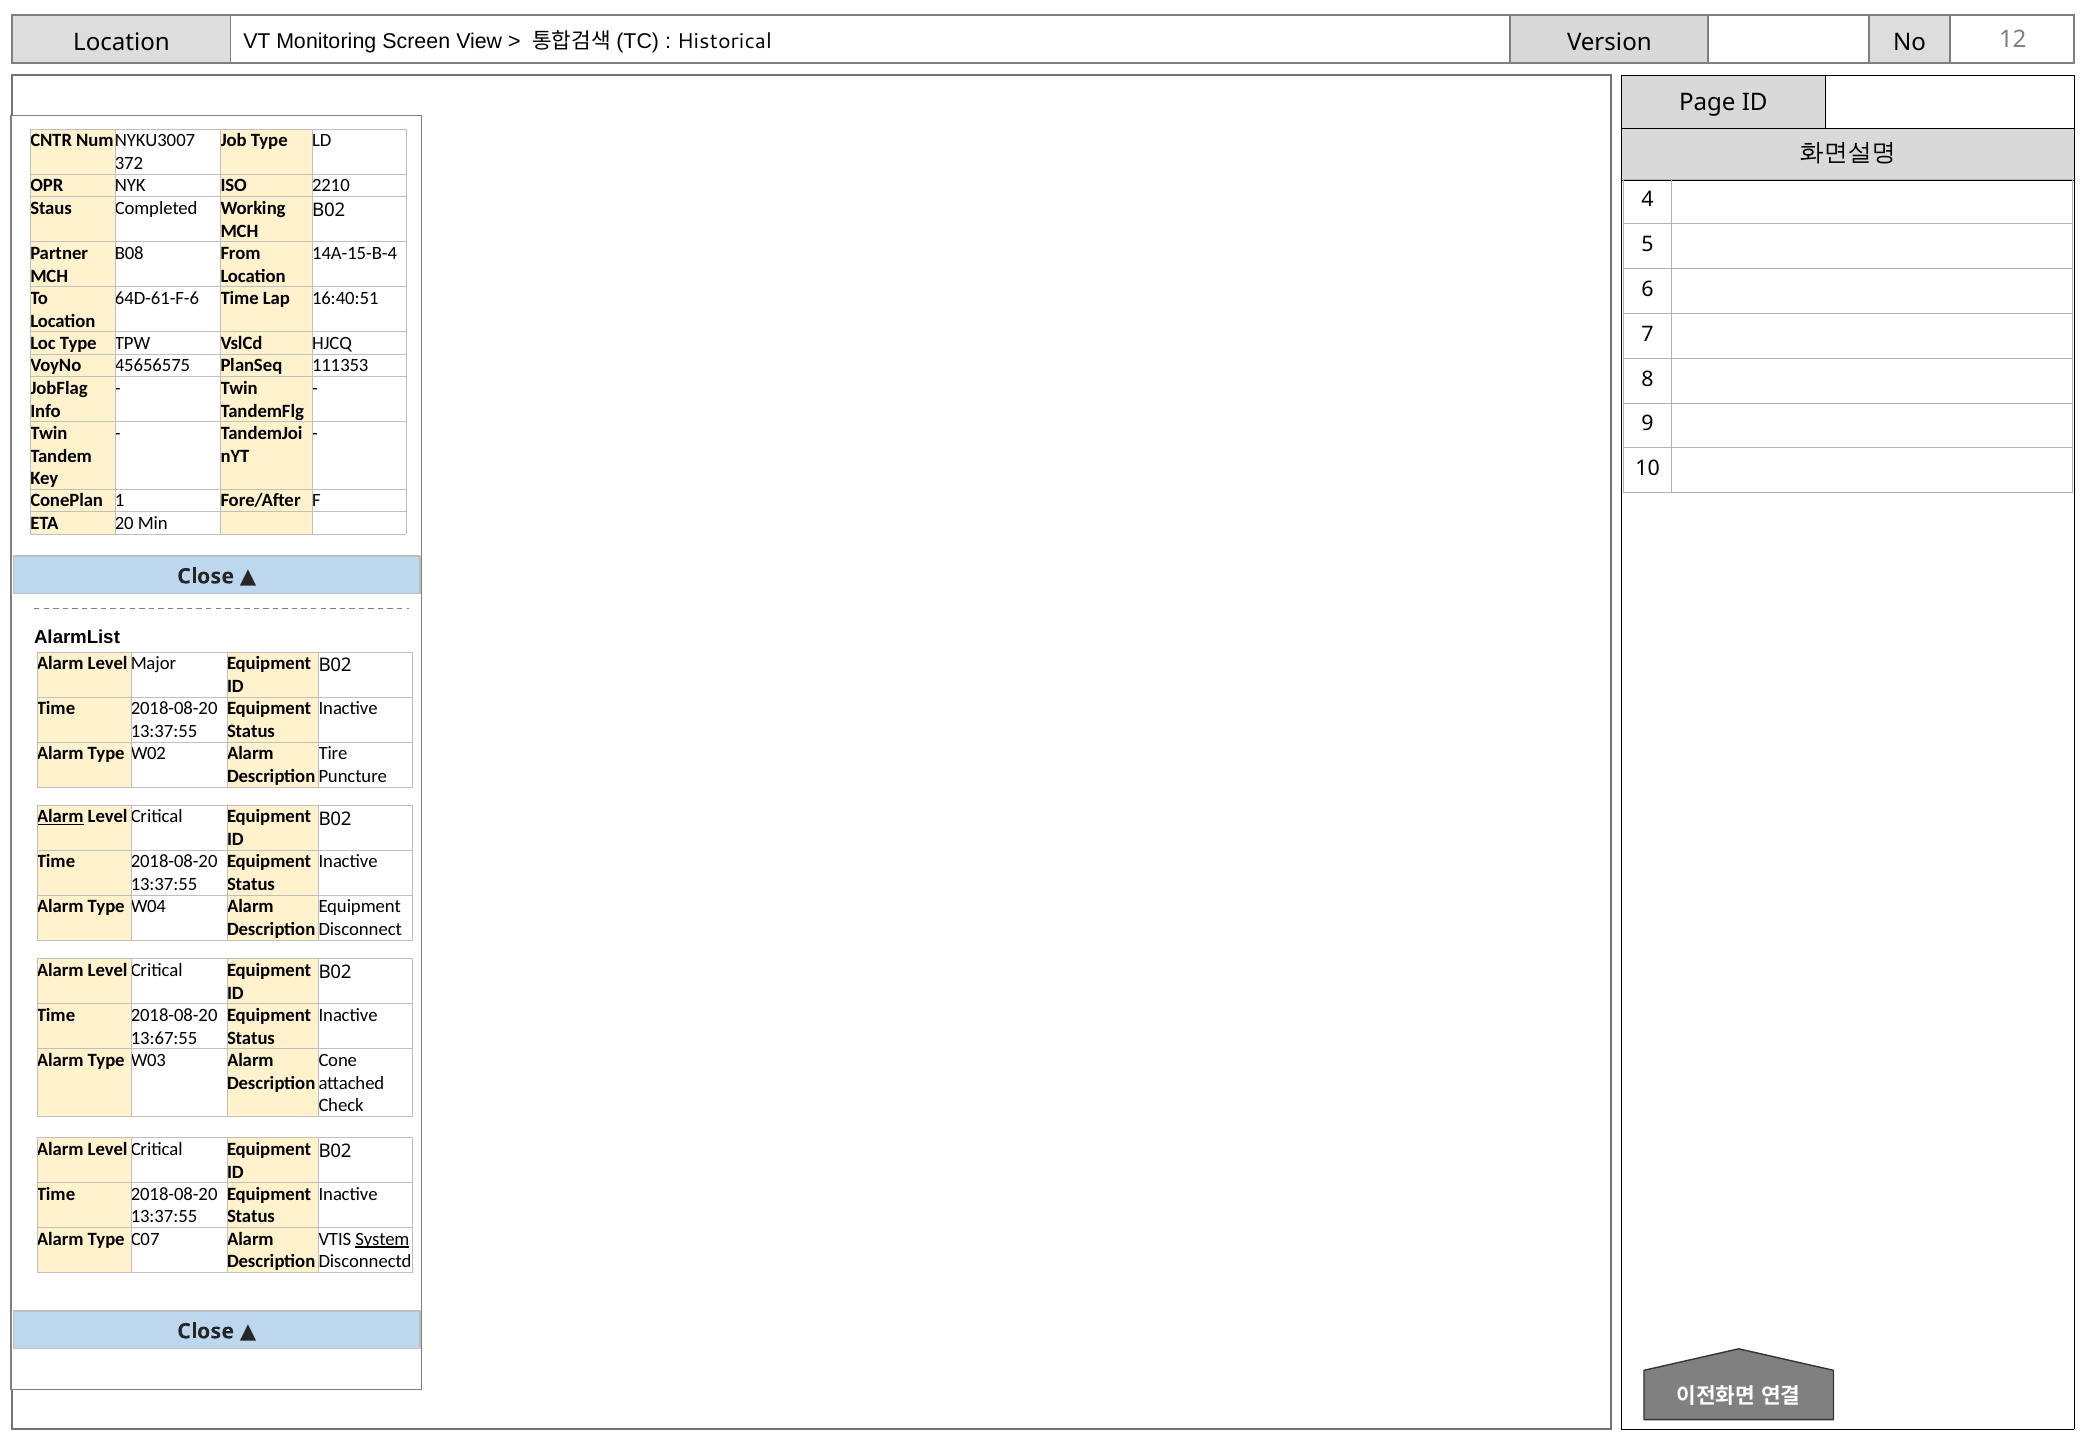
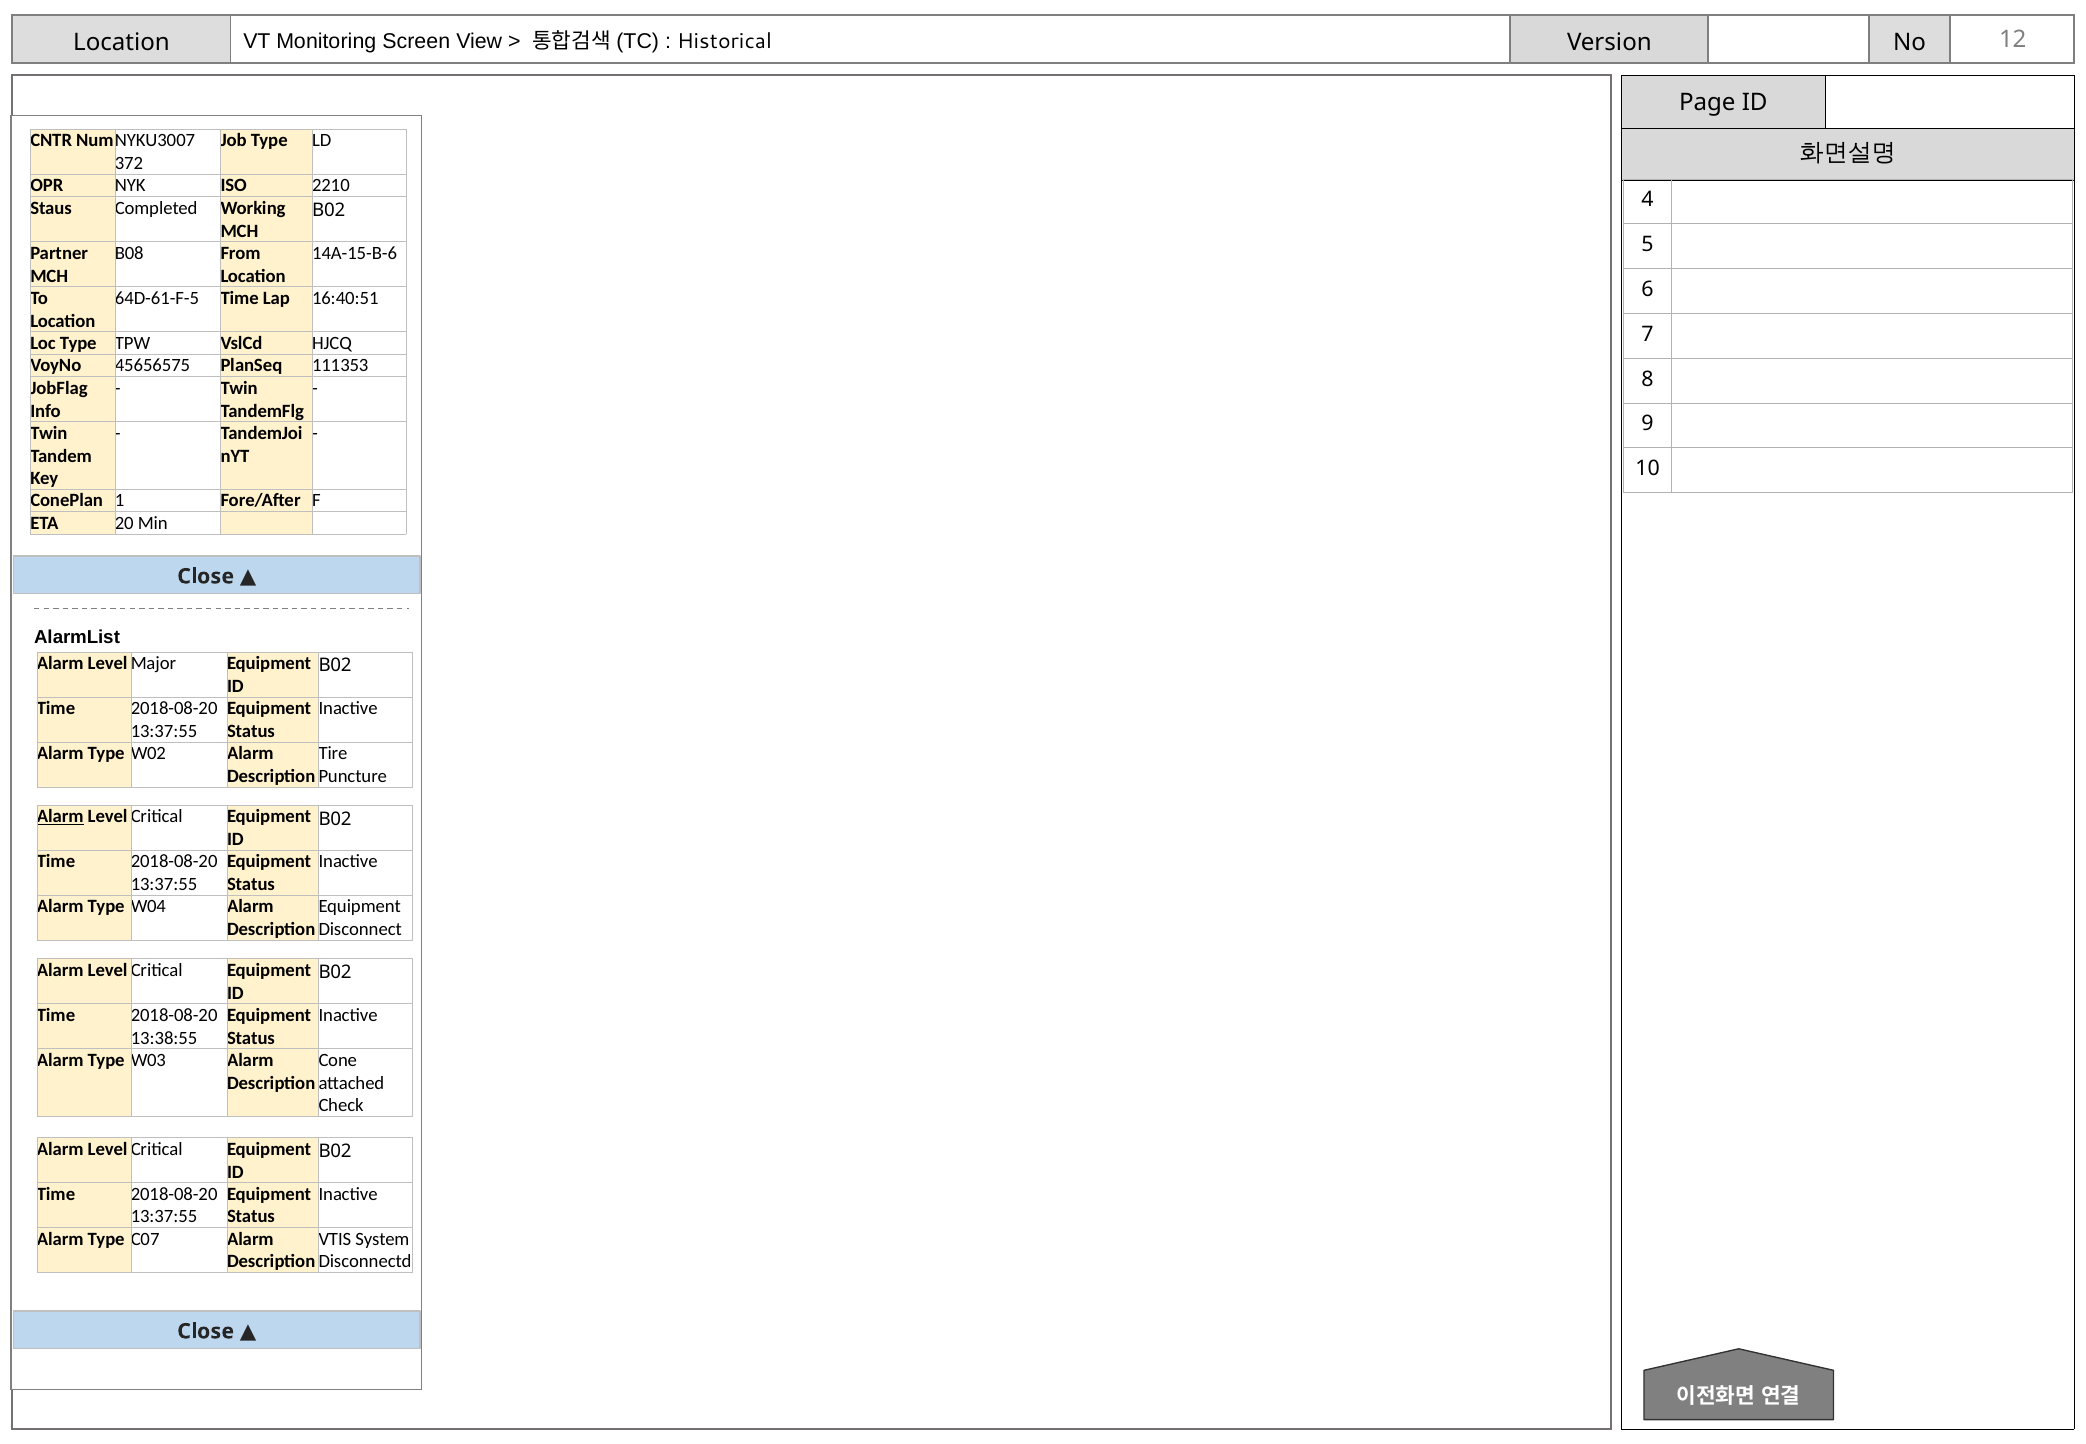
14A-15-B-4: 14A-15-B-4 -> 14A-15-B-6
64D-61-F-6: 64D-61-F-6 -> 64D-61-F-5
13:67:55: 13:67:55 -> 13:38:55
System underline: present -> none
